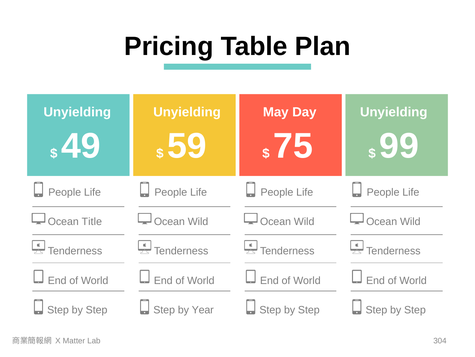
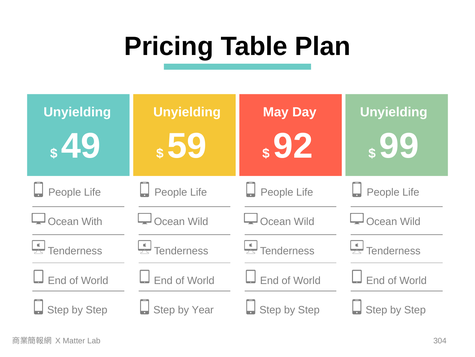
75: 75 -> 92
Title: Title -> With
